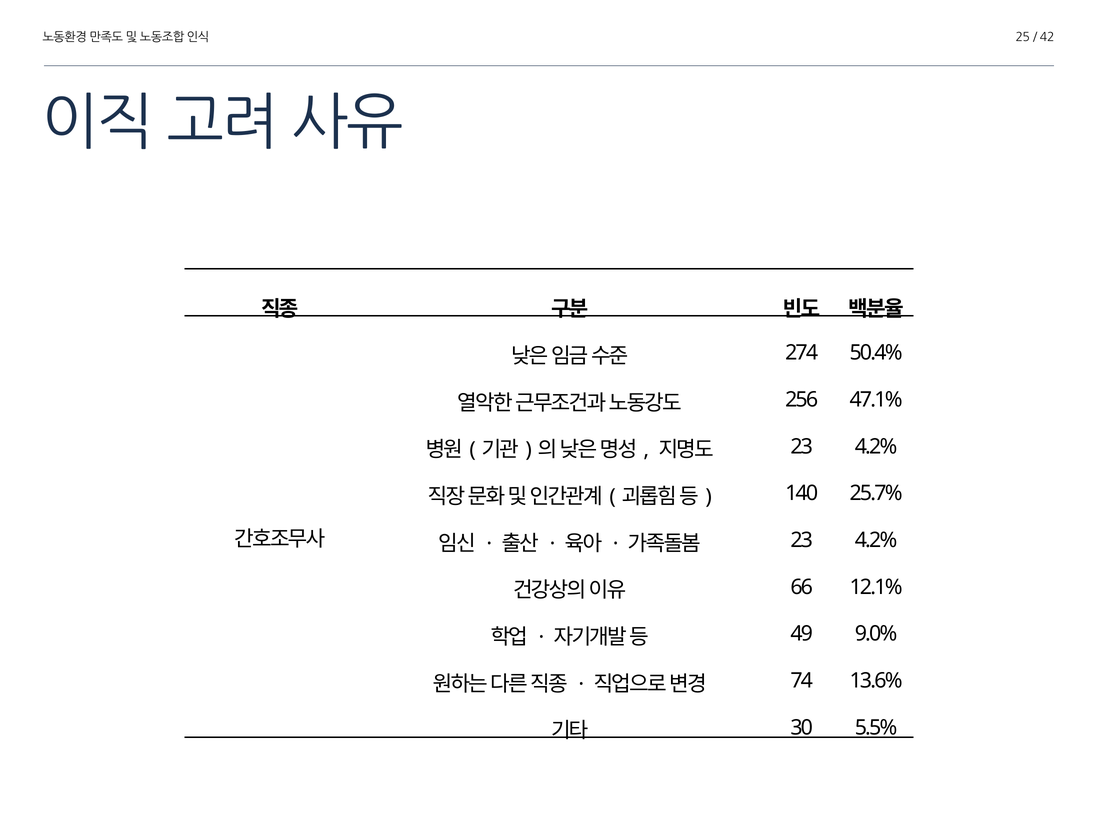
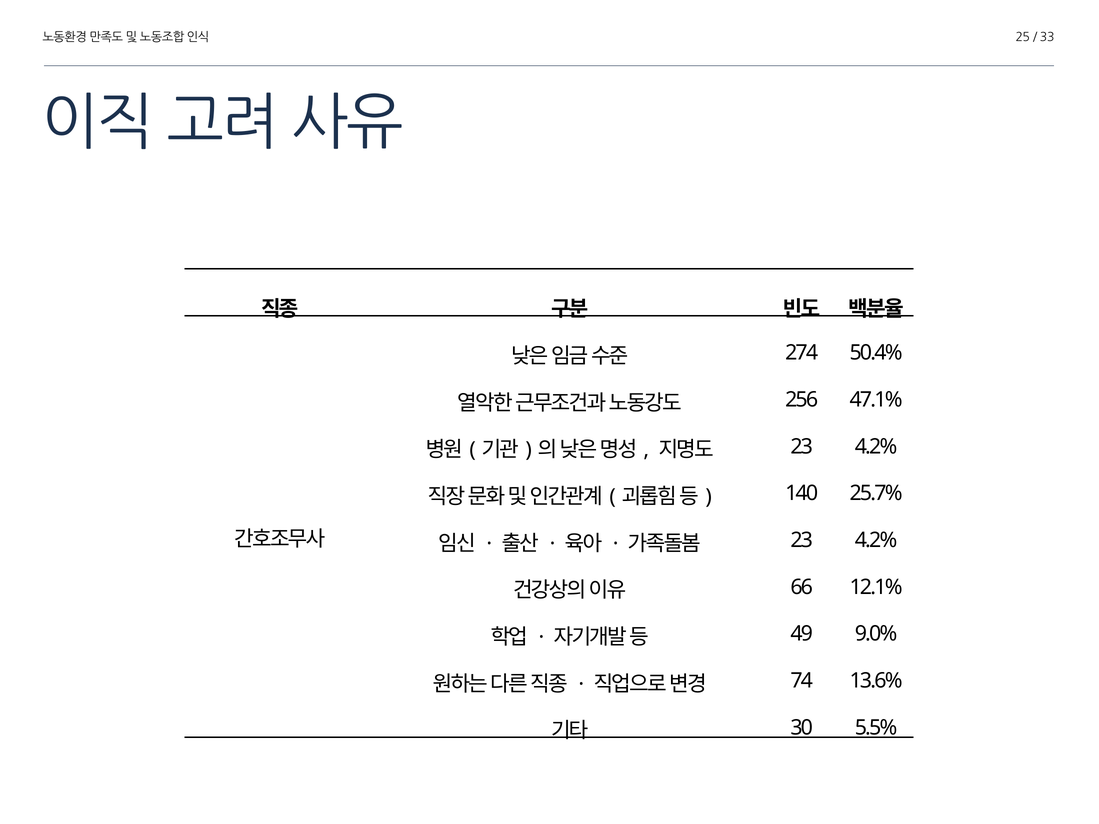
42: 42 -> 33
